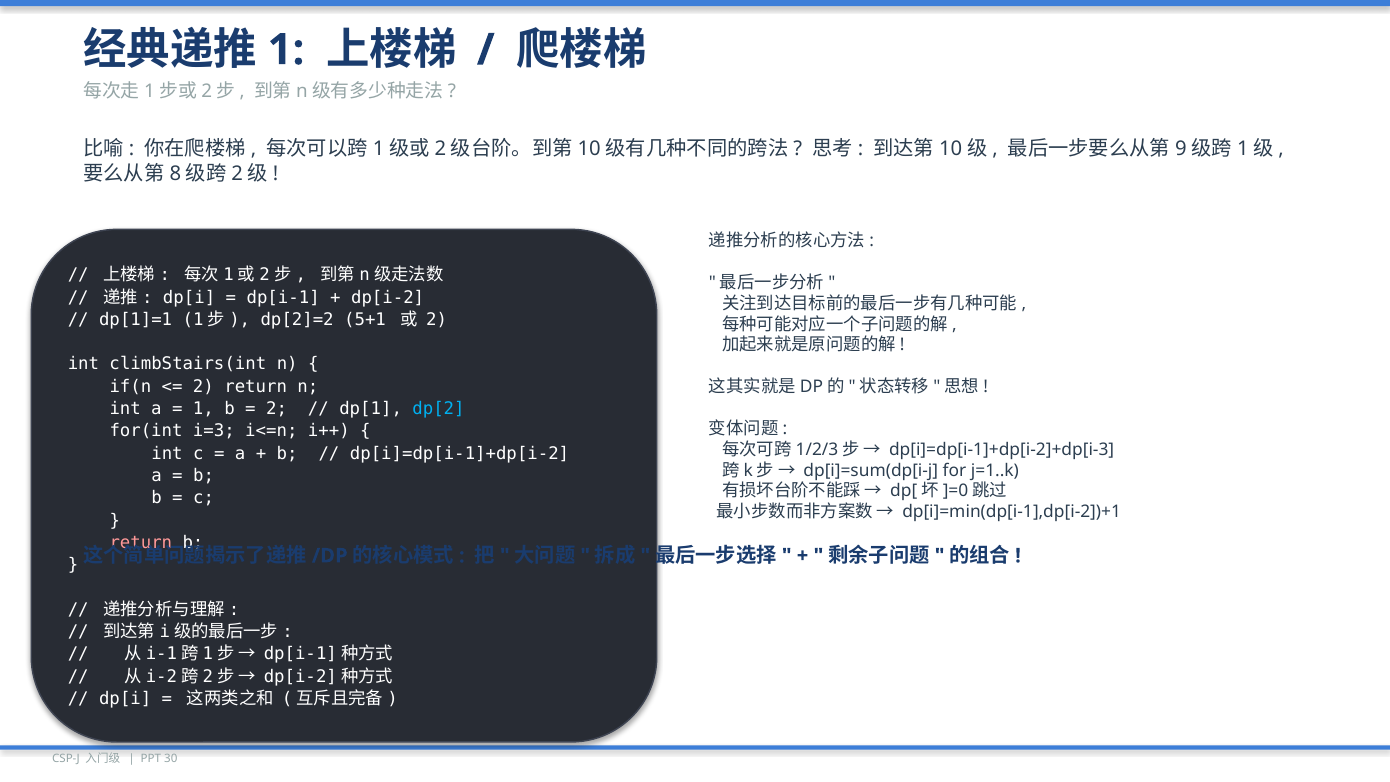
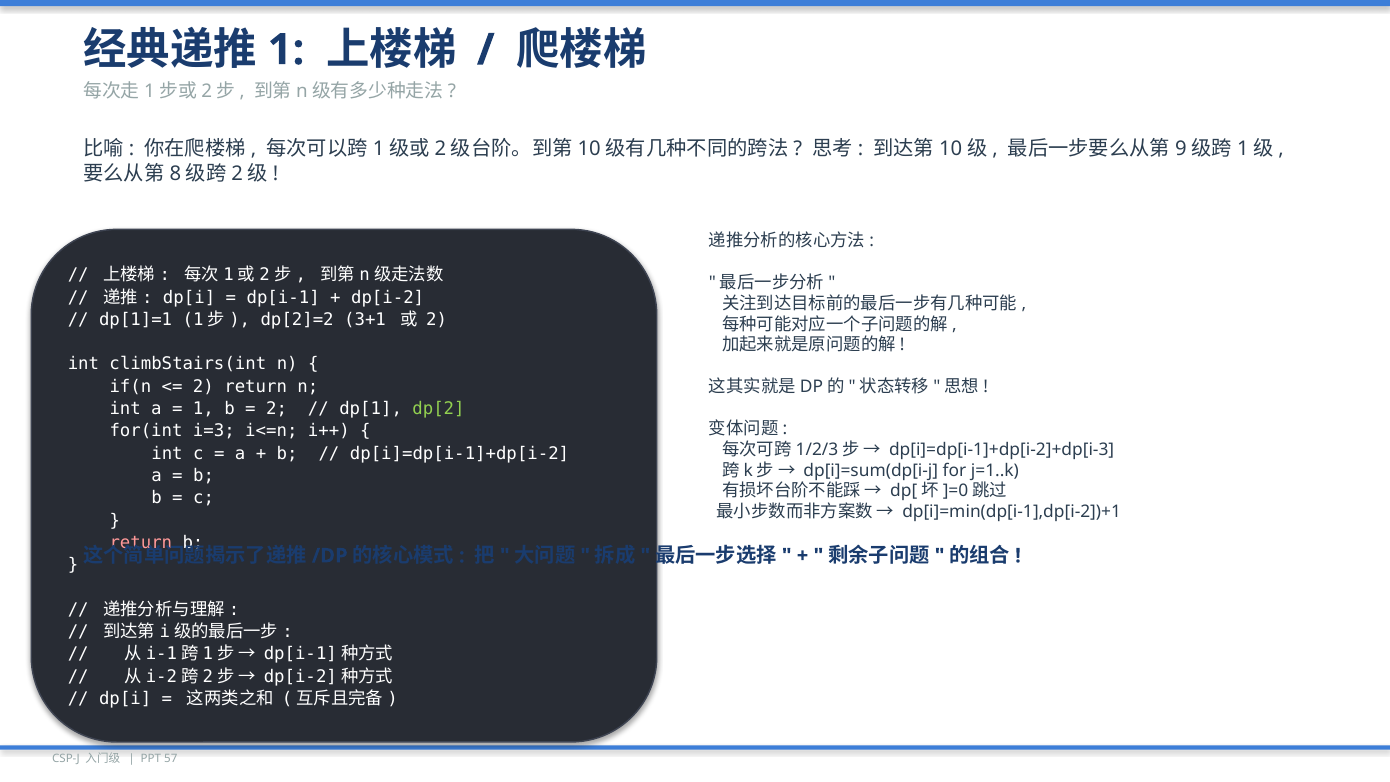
5+1: 5+1 -> 3+1
dp[2 colour: light blue -> light green
30: 30 -> 57
